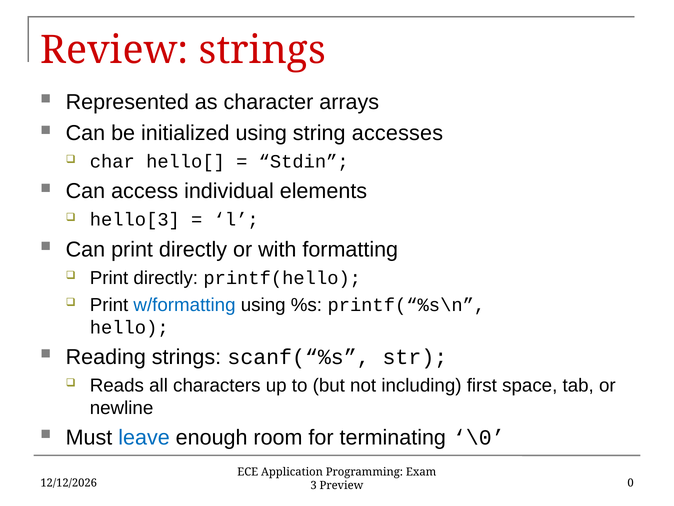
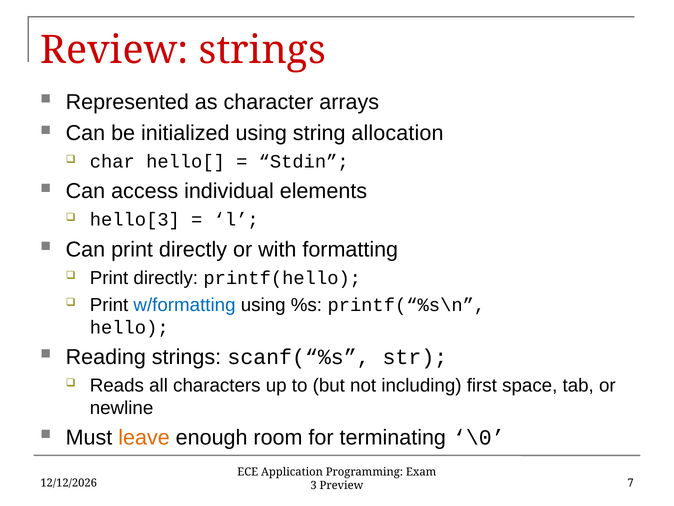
accesses: accesses -> allocation
leave colour: blue -> orange
0: 0 -> 7
